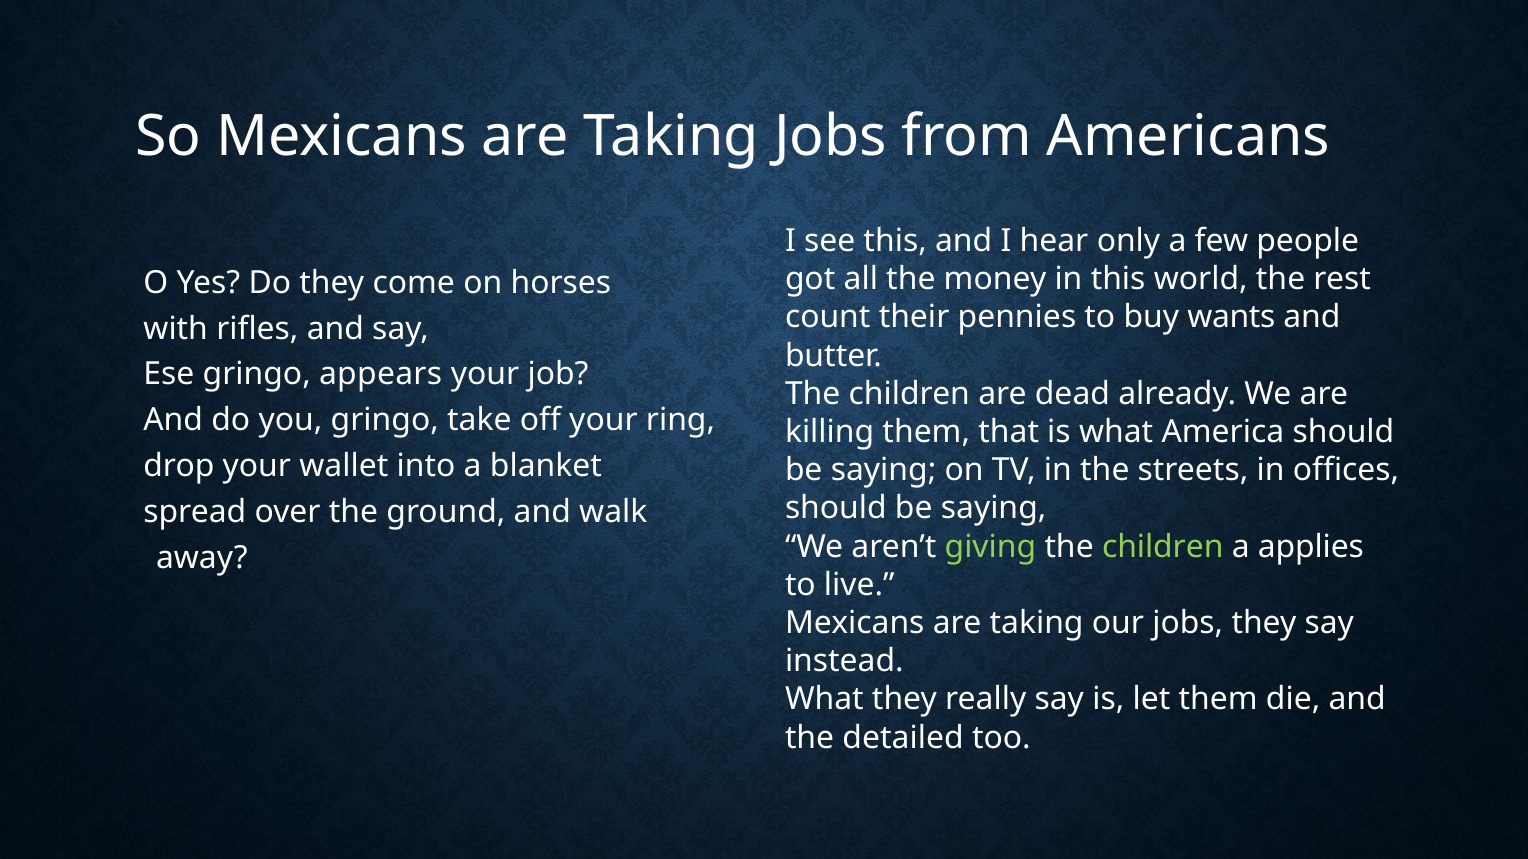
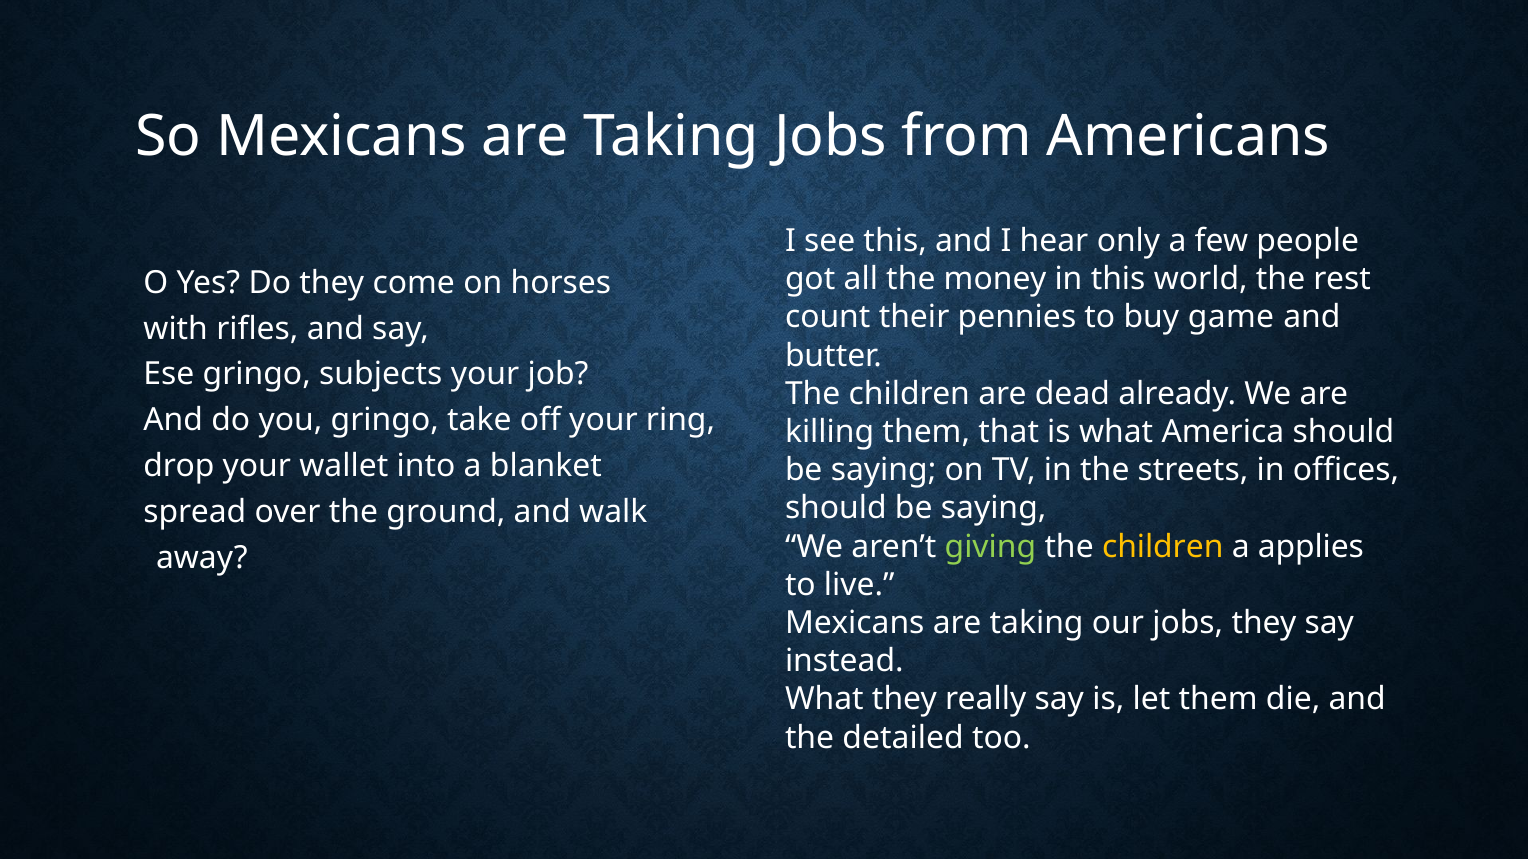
wants: wants -> game
appears: appears -> subjects
children at (1163, 547) colour: light green -> yellow
